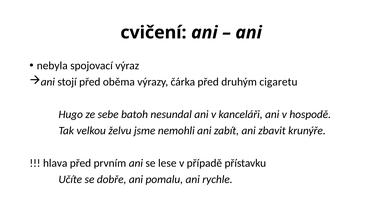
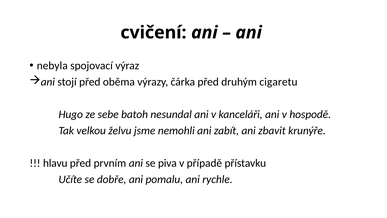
hlava: hlava -> hlavu
lese: lese -> piva
